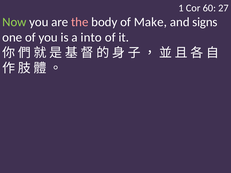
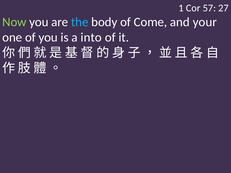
60: 60 -> 57
the colour: pink -> light blue
Make: Make -> Come
signs: signs -> your
